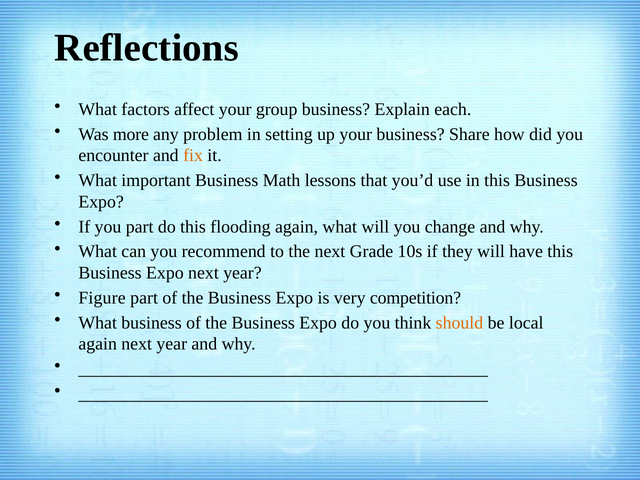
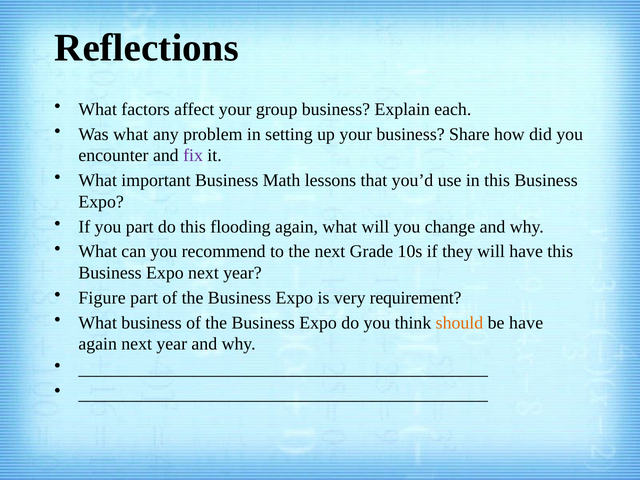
Was more: more -> what
fix colour: orange -> purple
competition: competition -> requirement
be local: local -> have
